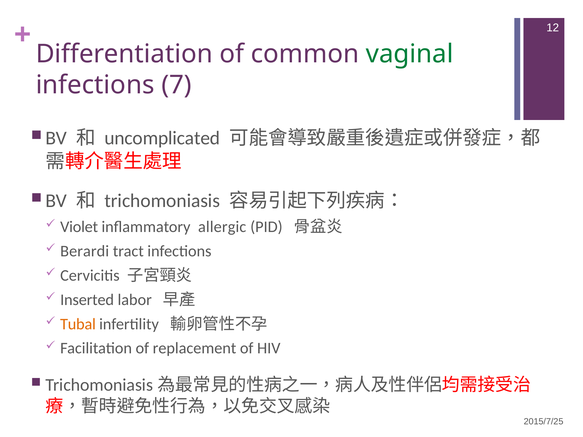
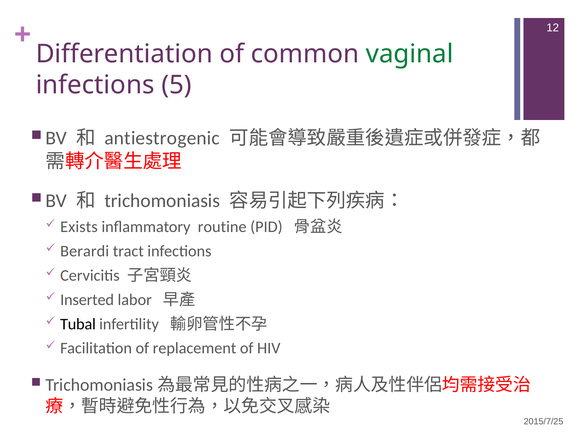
7: 7 -> 5
uncomplicated: uncomplicated -> antiestrogenic
Violet: Violet -> Exists
allergic: allergic -> routine
Tubal colour: orange -> black
